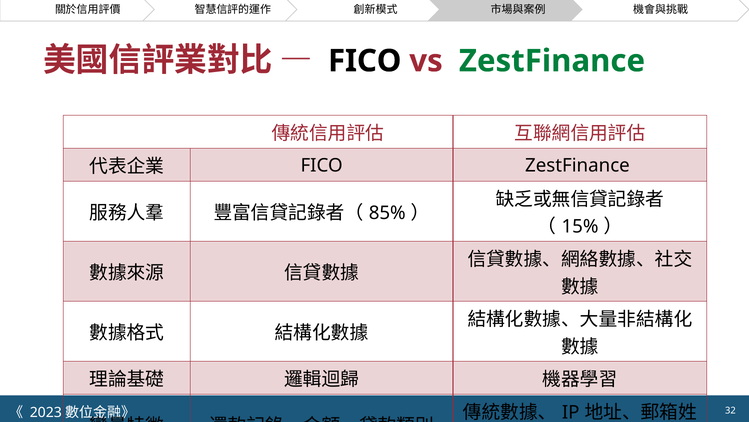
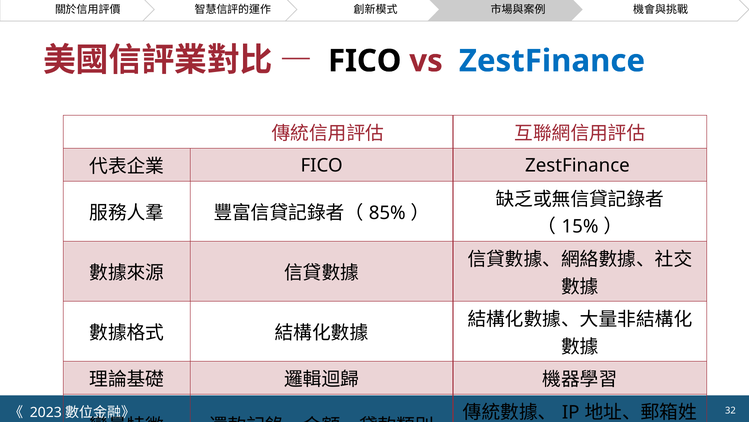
ZestFinance at (552, 61) colour: green -> blue
